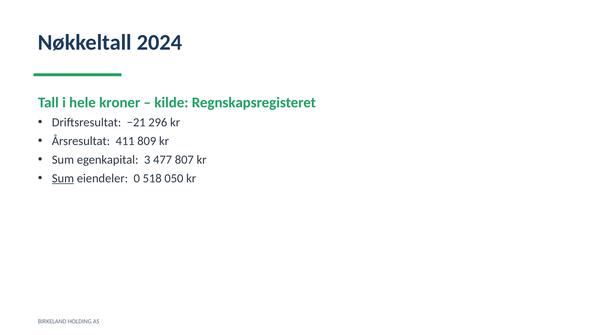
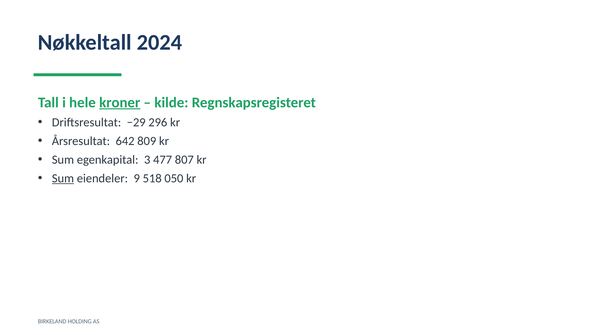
kroner underline: none -> present
−21: −21 -> −29
411: 411 -> 642
0: 0 -> 9
